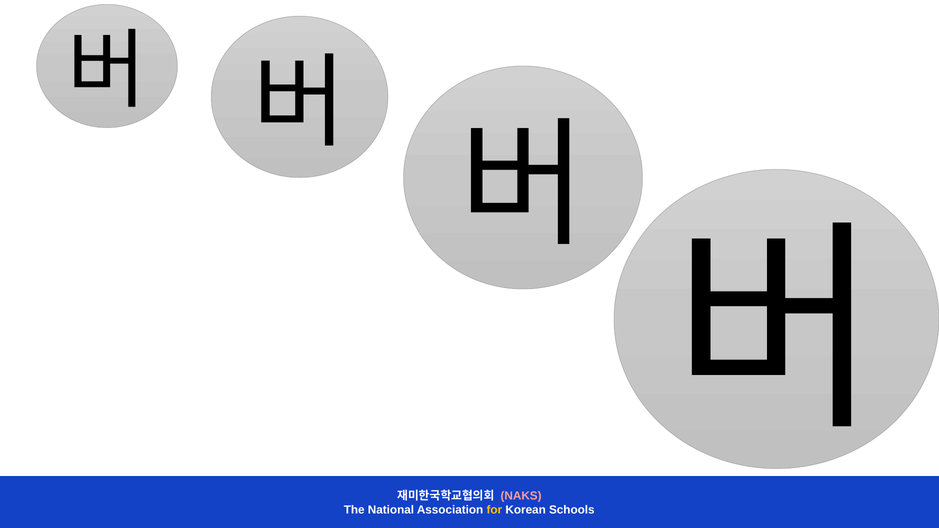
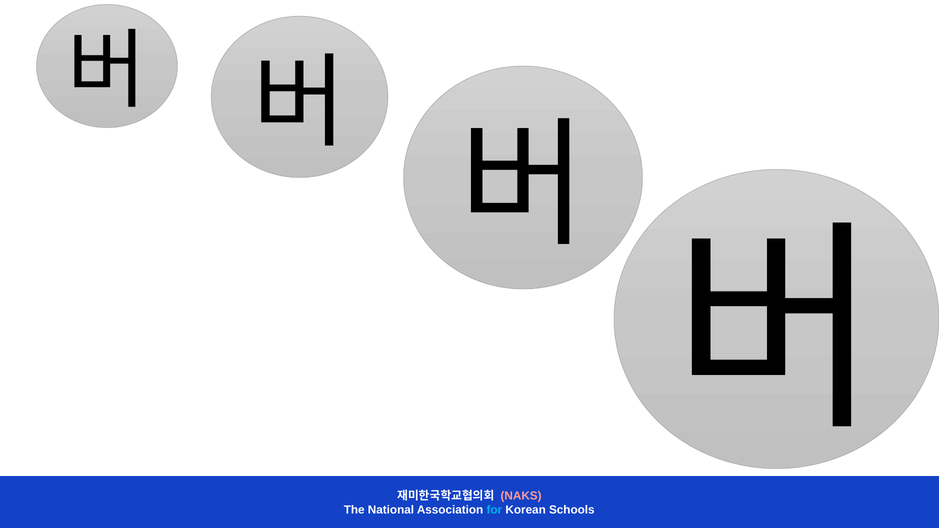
for colour: yellow -> light blue
